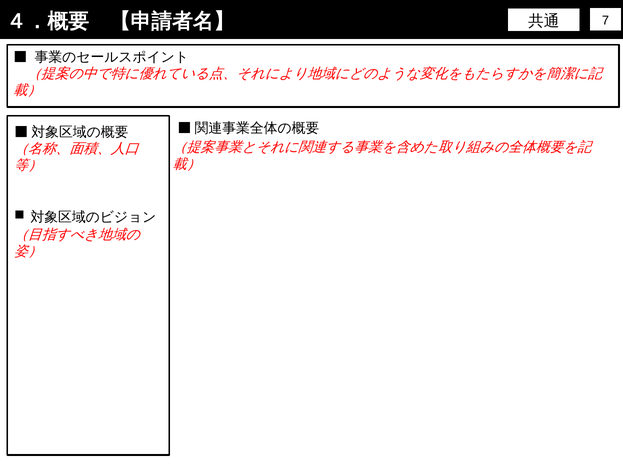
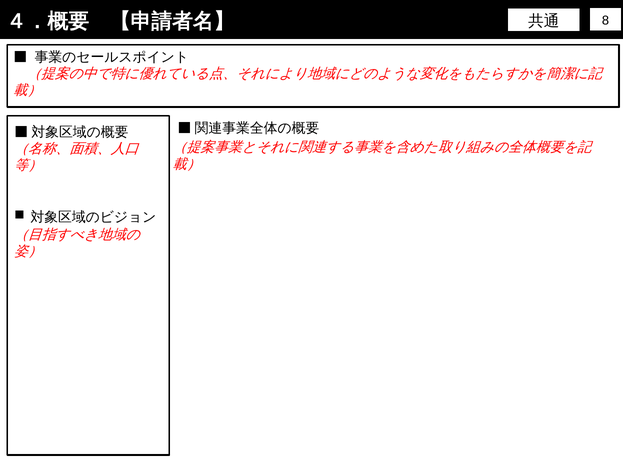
7: 7 -> 8
